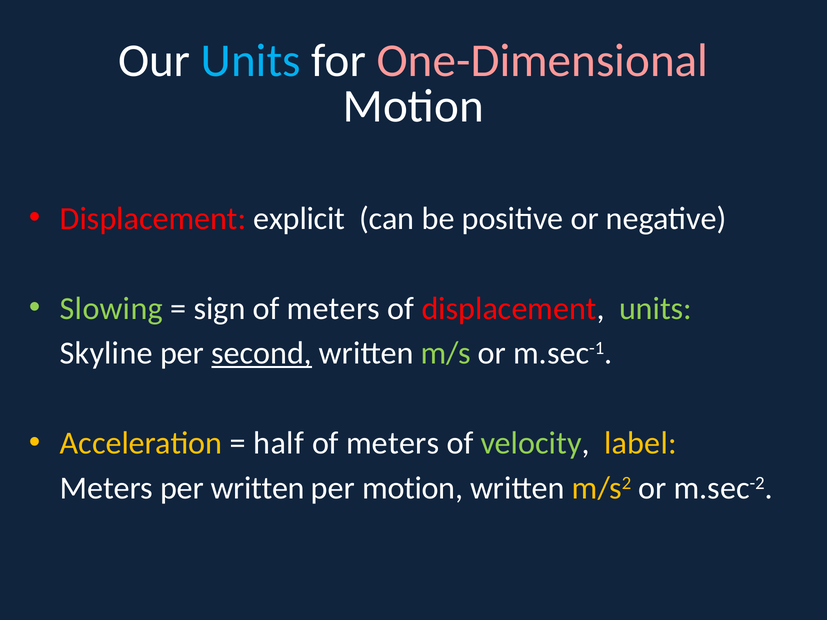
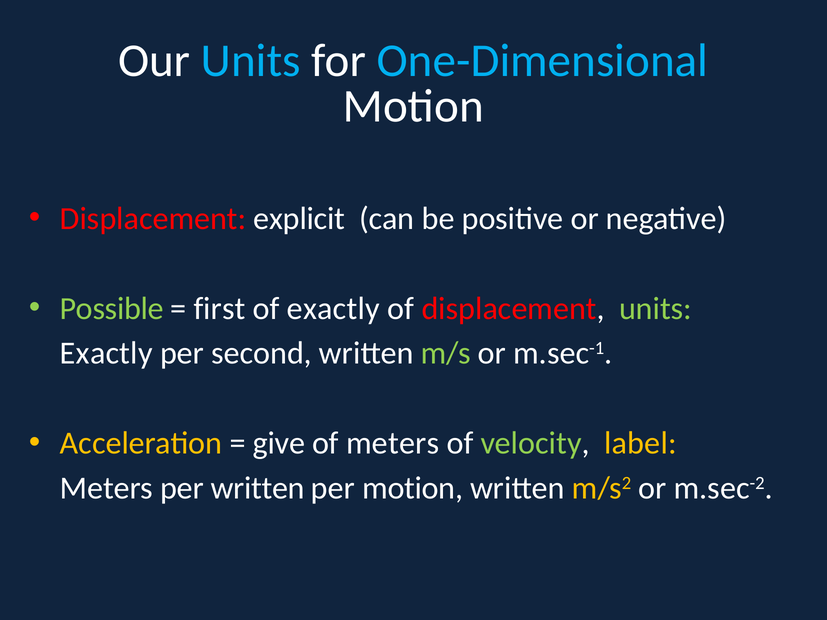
One-Dimensional colour: pink -> light blue
Slowing: Slowing -> Possible
sign: sign -> first
meters at (333, 309): meters -> exactly
Skyline at (106, 353): Skyline -> Exactly
second underline: present -> none
half: half -> give
